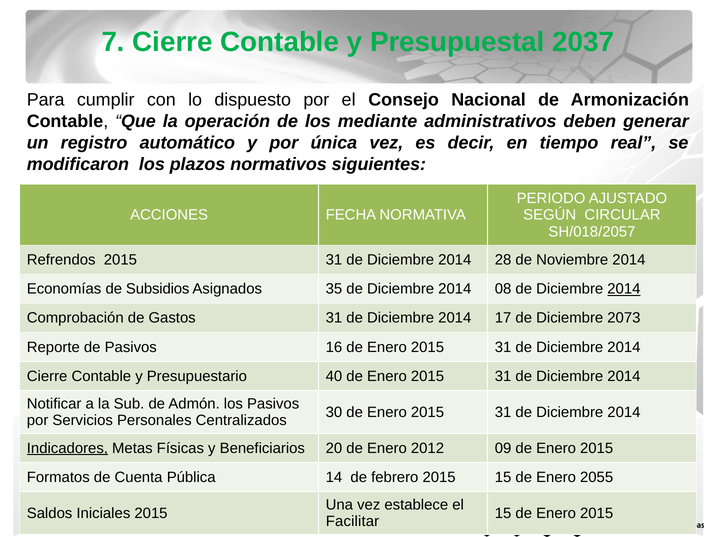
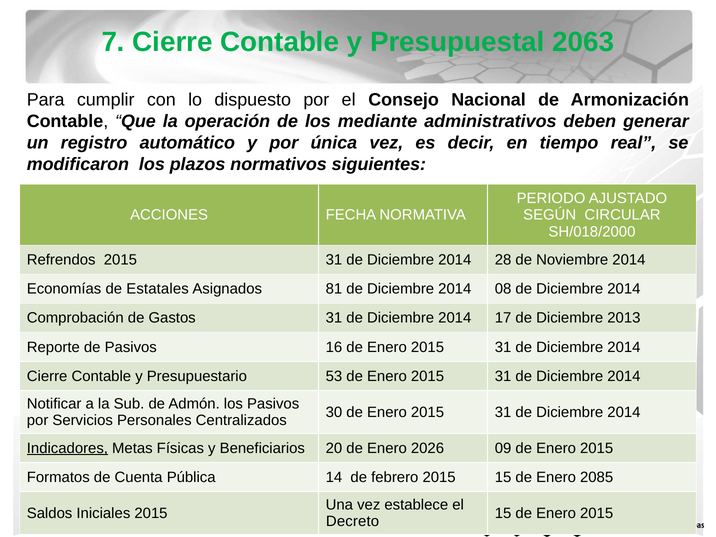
2037: 2037 -> 2063
SH/018/2057: SH/018/2057 -> SH/018/2000
Subsidios: Subsidios -> Estatales
35: 35 -> 81
2014 at (624, 289) underline: present -> none
2073: 2073 -> 2013
40: 40 -> 53
2012: 2012 -> 2026
2055: 2055 -> 2085
Facilitar: Facilitar -> Decreto
